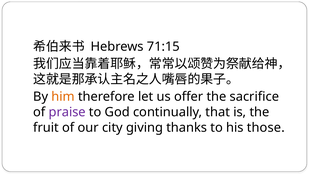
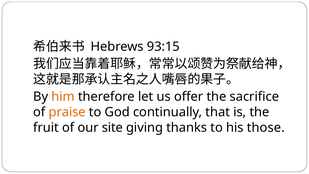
71:15: 71:15 -> 93:15
praise colour: purple -> orange
city: city -> site
